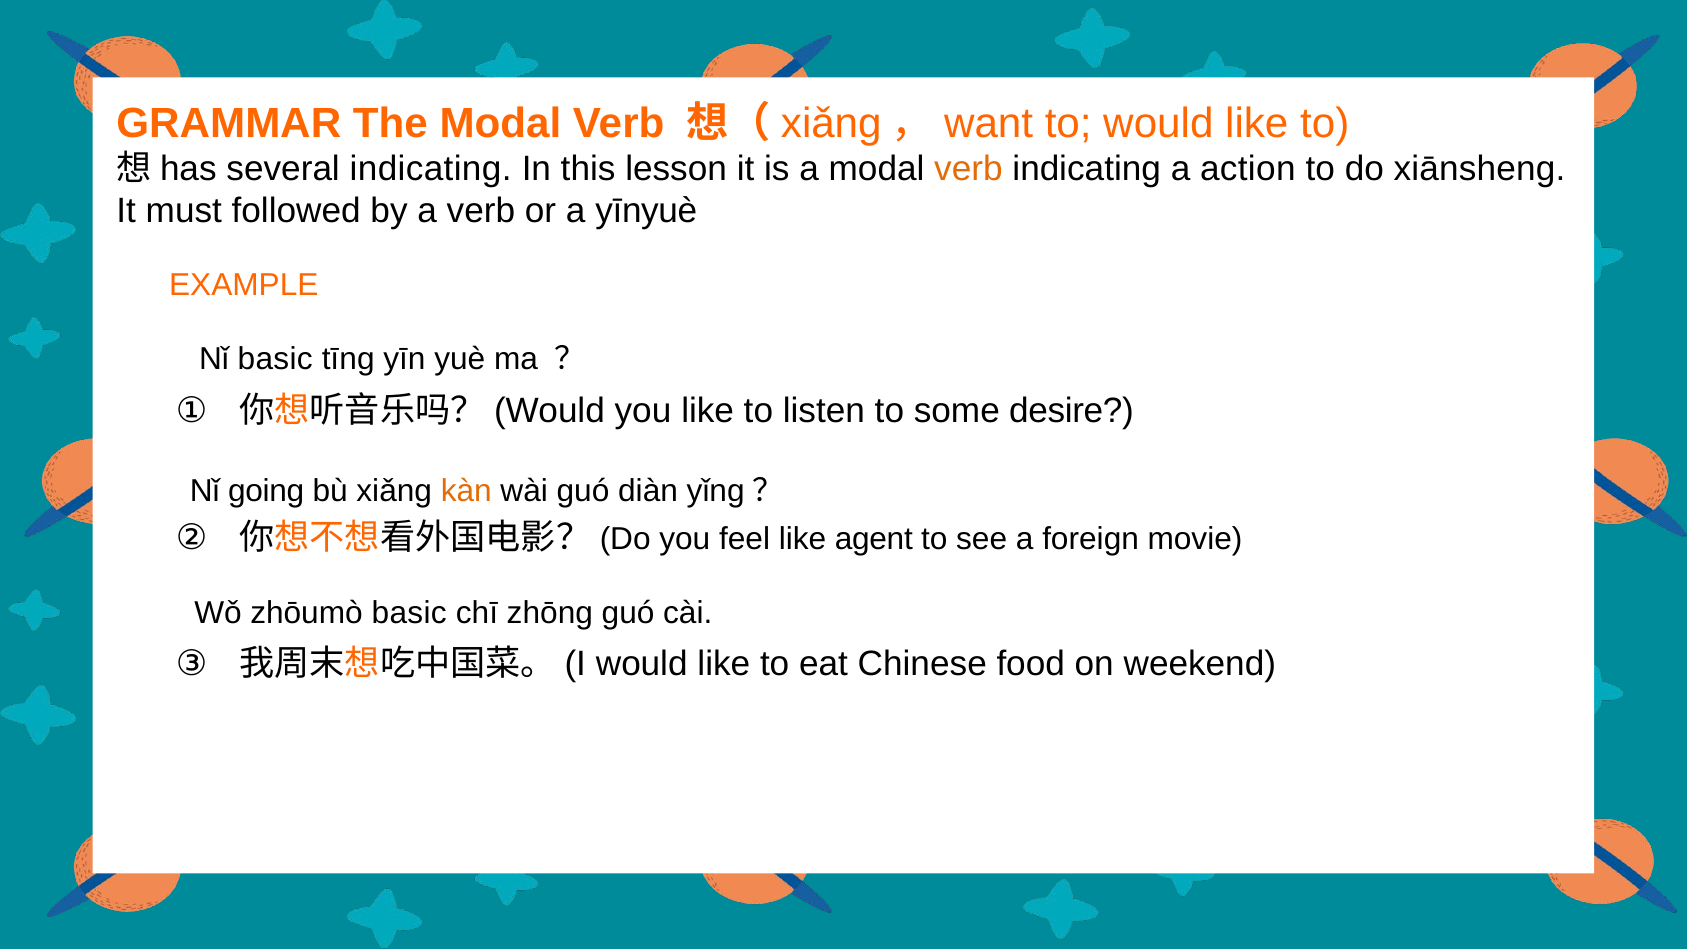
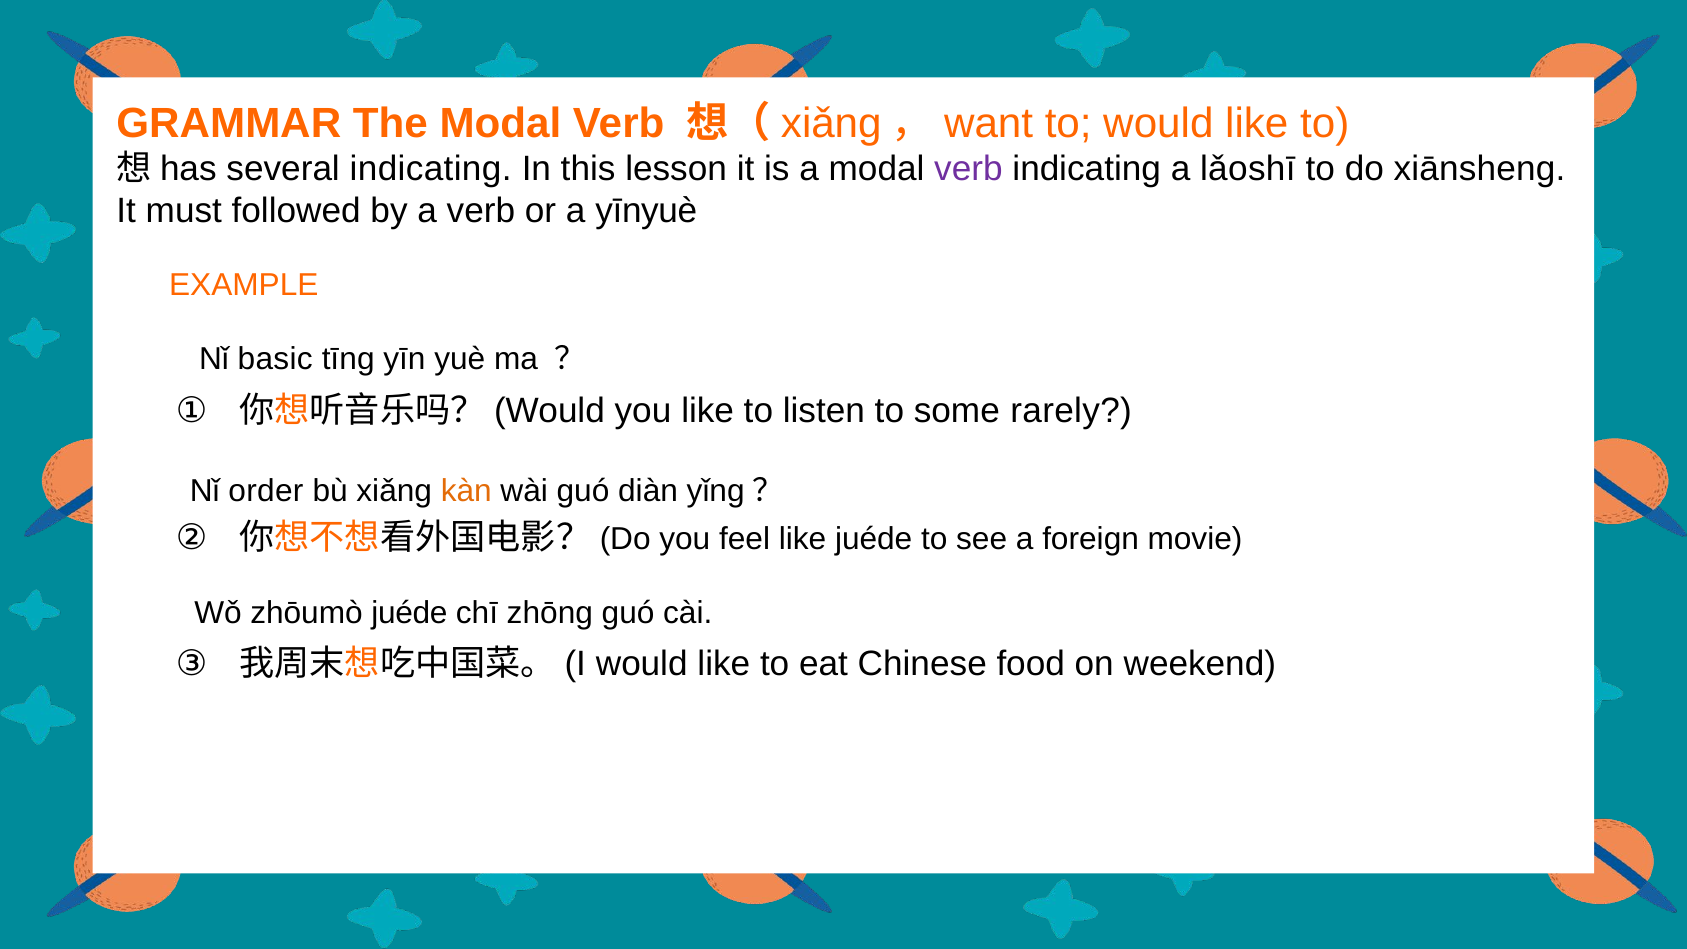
verb at (968, 169) colour: orange -> purple
action: action -> lǎoshī
desire: desire -> rarely
going: going -> order
like agent: agent -> juéde
zhōumò basic: basic -> juéde
